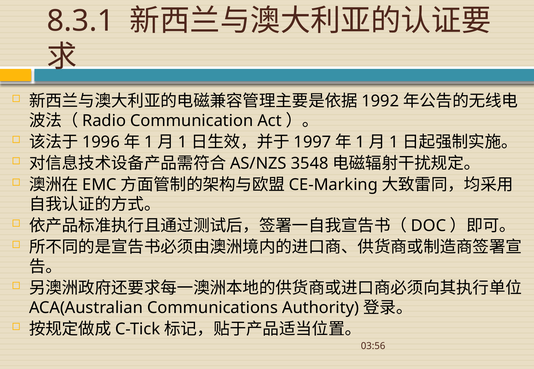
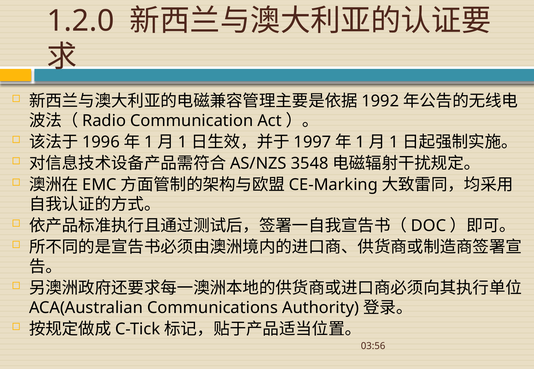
8.3.1: 8.3.1 -> 1.2.0
